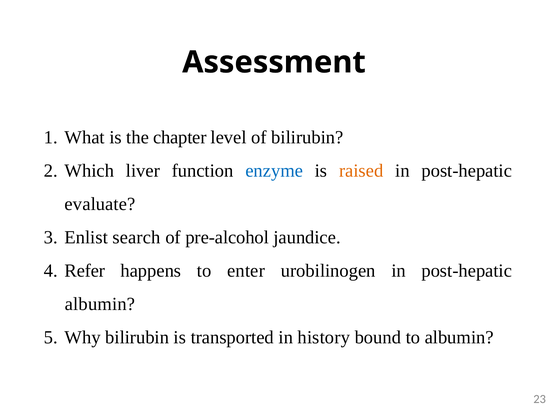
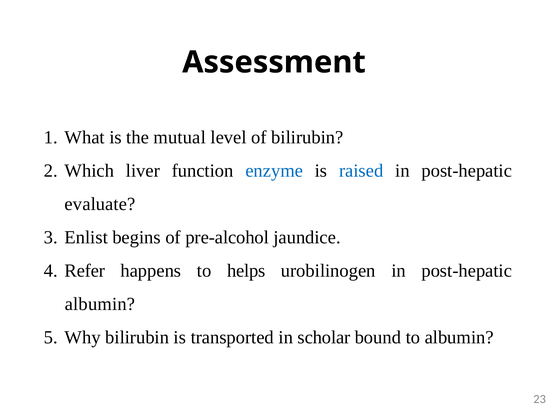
chapter: chapter -> mutual
raised colour: orange -> blue
search: search -> begins
enter: enter -> helps
history: history -> scholar
